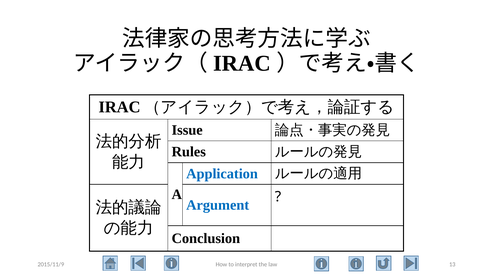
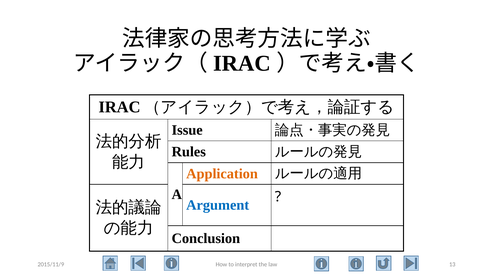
Application colour: blue -> orange
